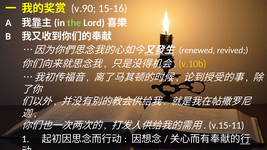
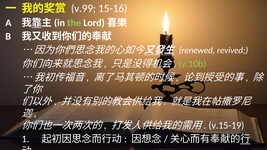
v.90: v.90 -> v.99
v.10b colour: yellow -> light green
v.15-11: v.15-11 -> v.15-19
